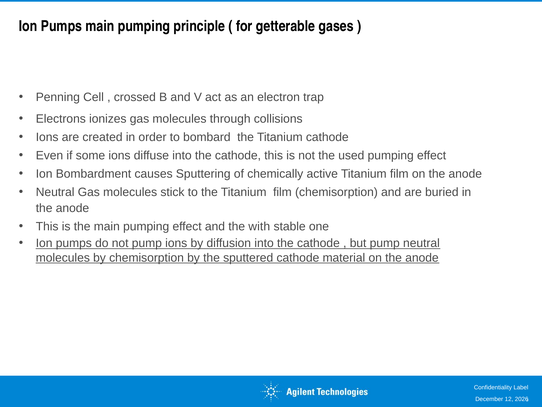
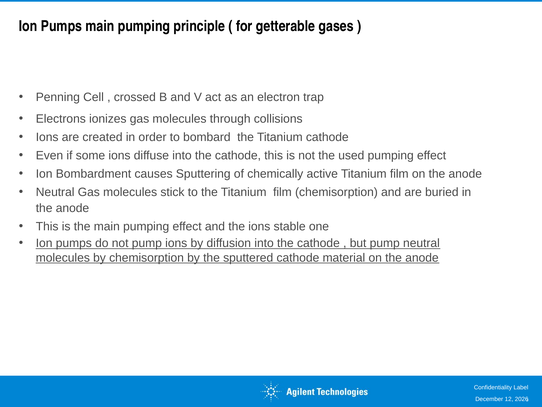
the with: with -> ions
